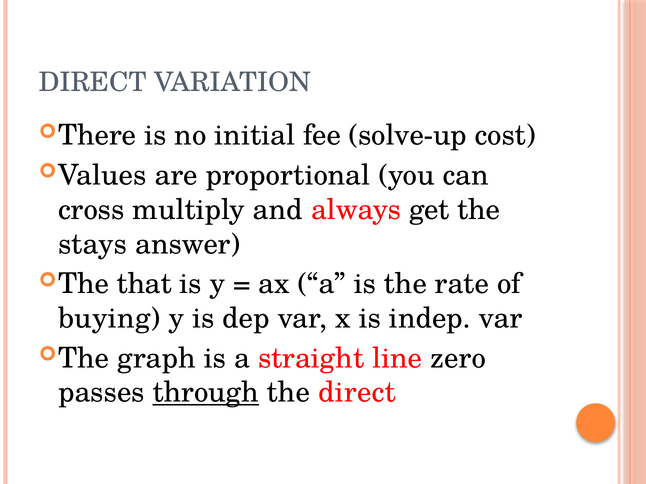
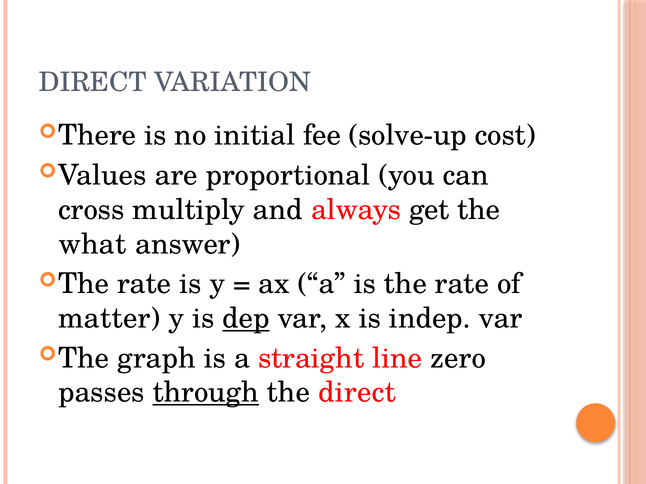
stays: stays -> what
that at (144, 284): that -> rate
buying: buying -> matter
dep underline: none -> present
